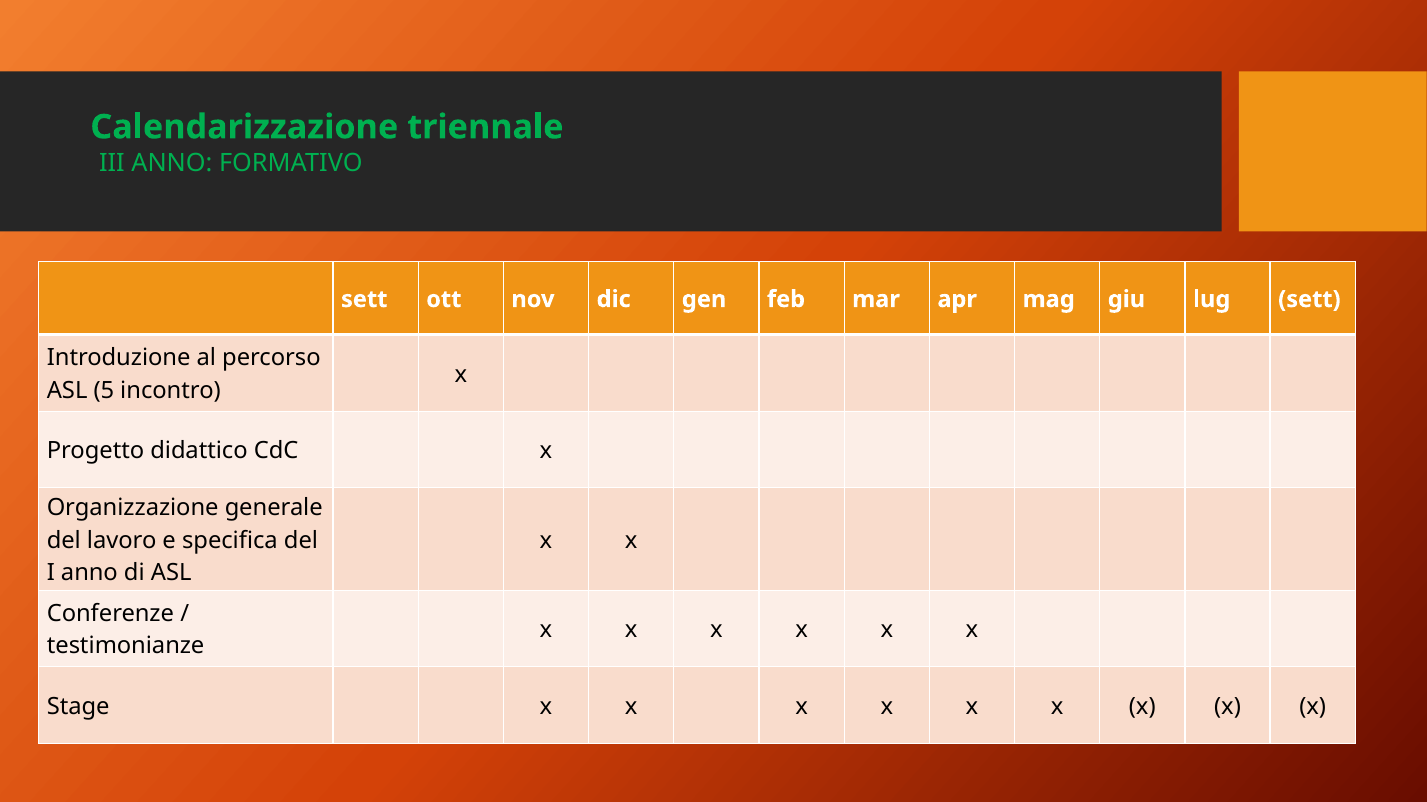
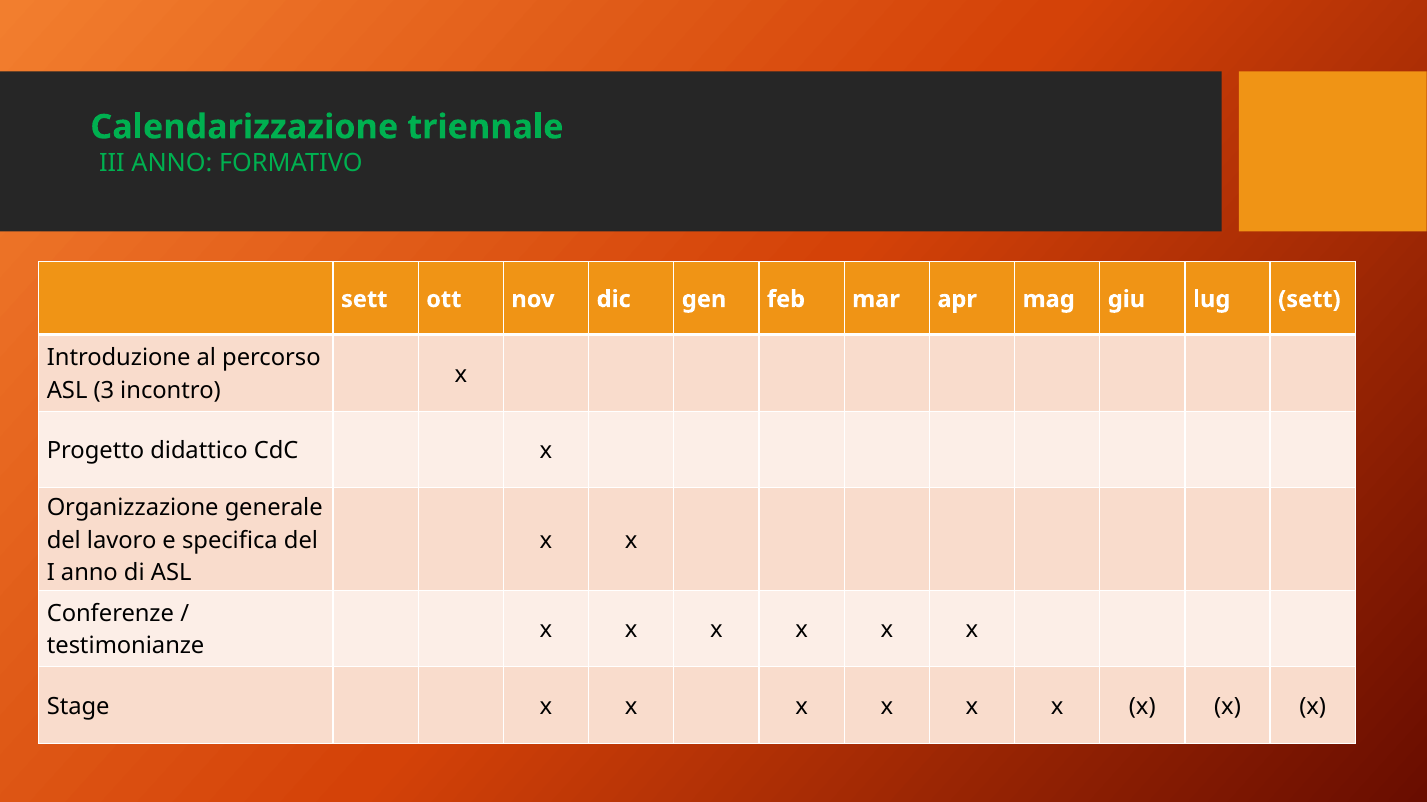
5: 5 -> 3
